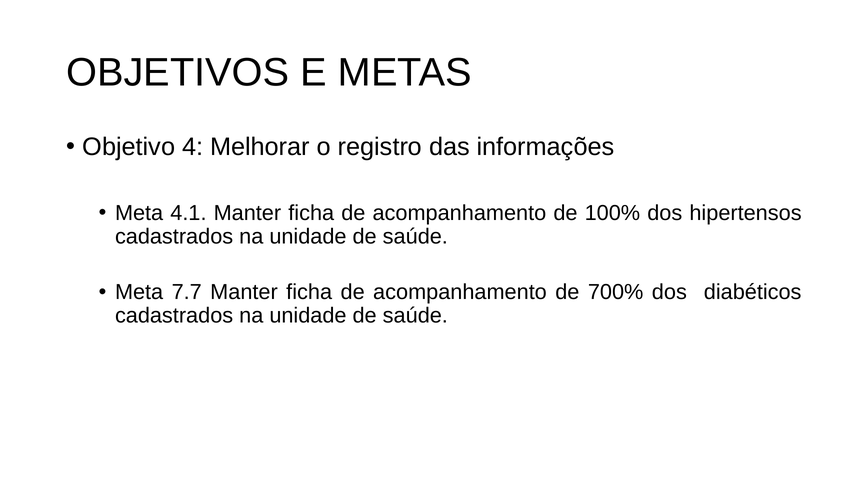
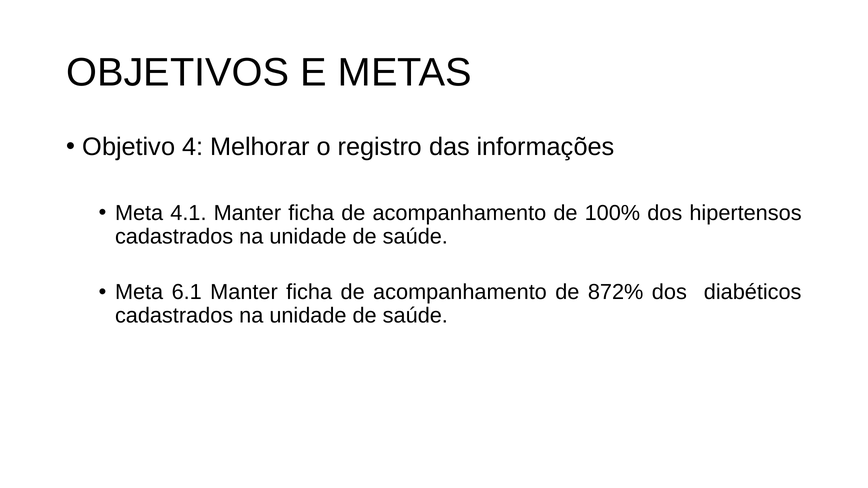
7.7: 7.7 -> 6.1
700%: 700% -> 872%
